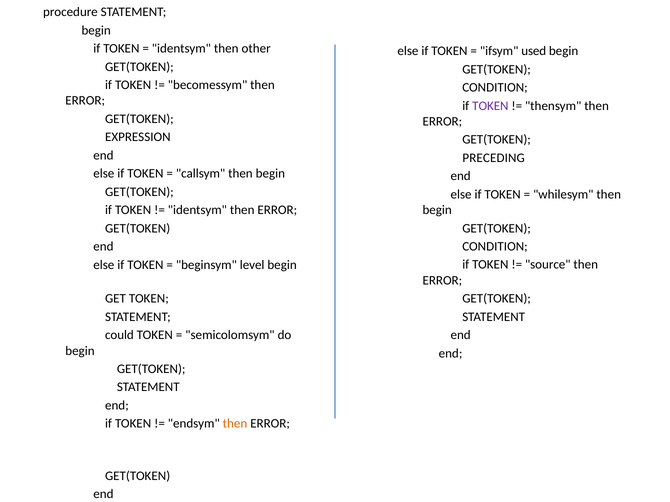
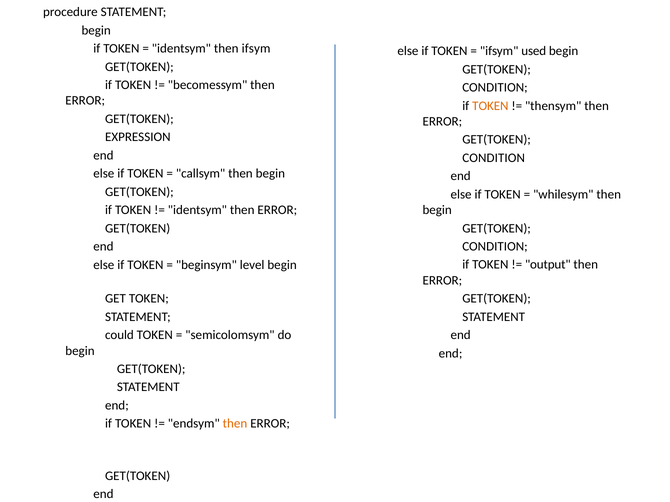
then other: other -> ifsym
TOKEN at (490, 106) colour: purple -> orange
PRECEDING at (494, 158): PRECEDING -> CONDITION
source: source -> output
